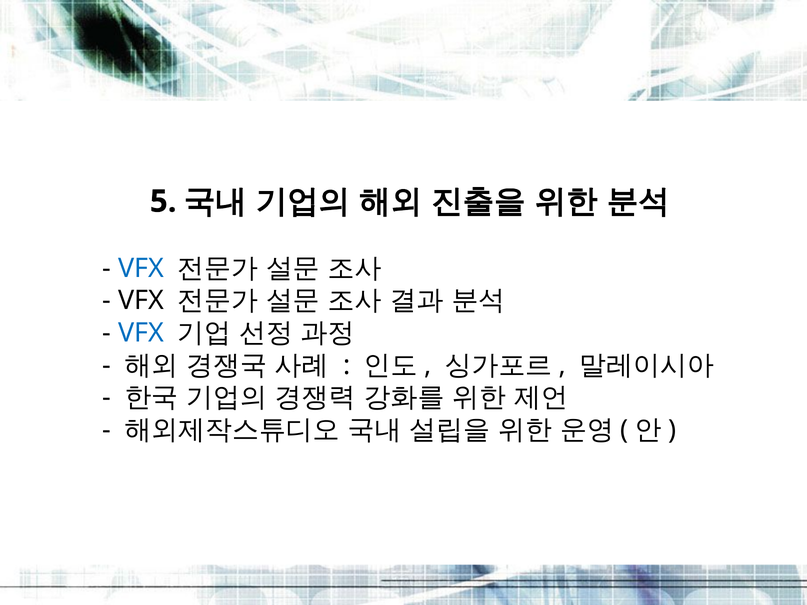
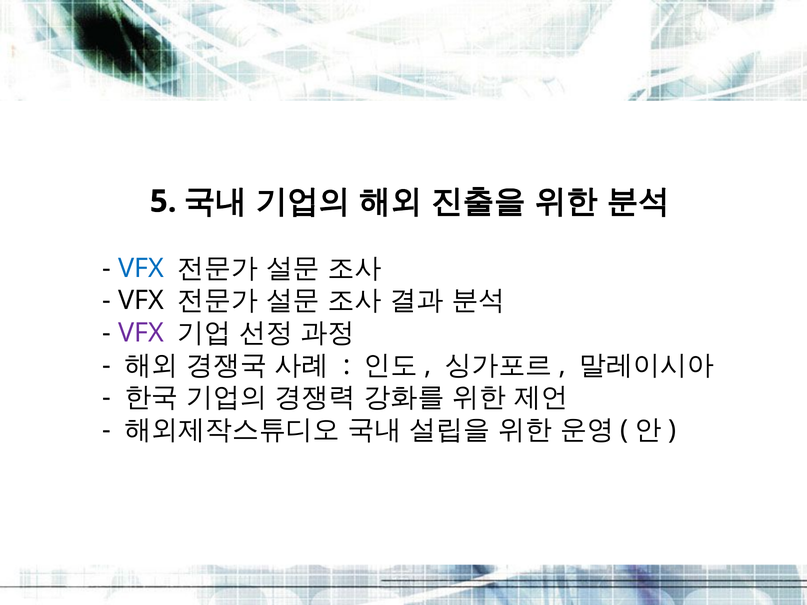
VFX at (141, 333) colour: blue -> purple
